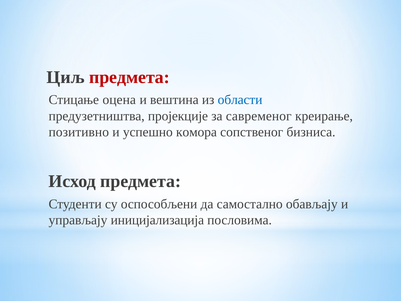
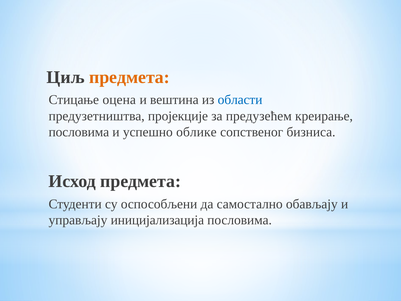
предмета at (129, 77) colour: red -> orange
савременог: савременог -> предузећем
позитивно at (79, 132): позитивно -> пословима
комора: комора -> облике
